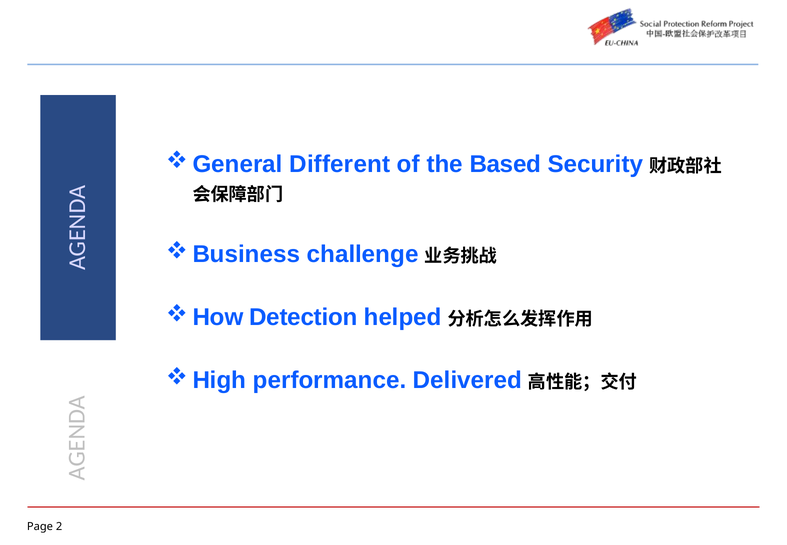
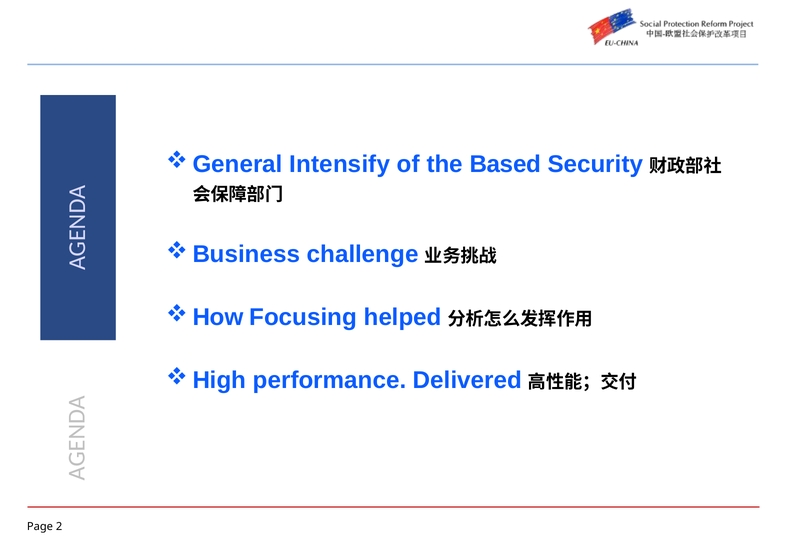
Different: Different -> Intensify
Detection: Detection -> Focusing
